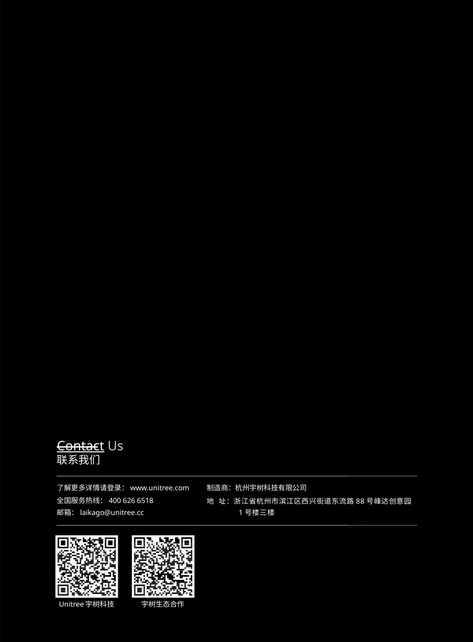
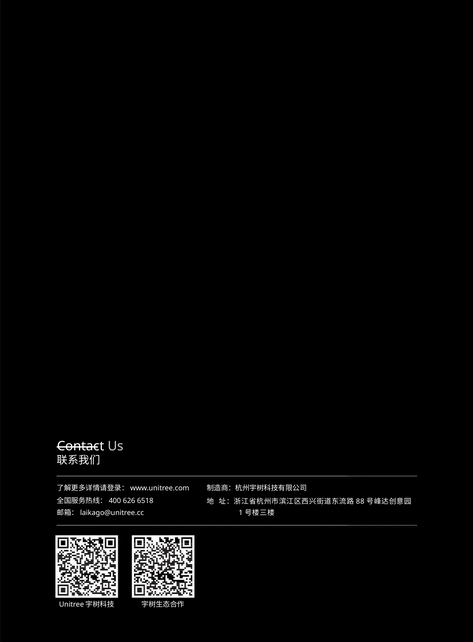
Contact underline: present -> none
